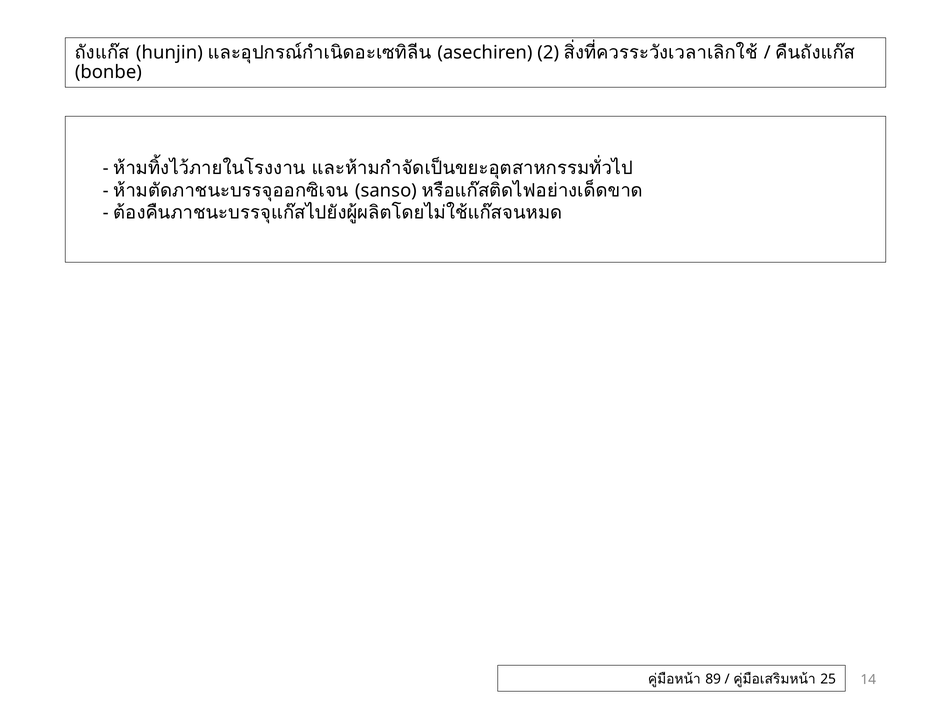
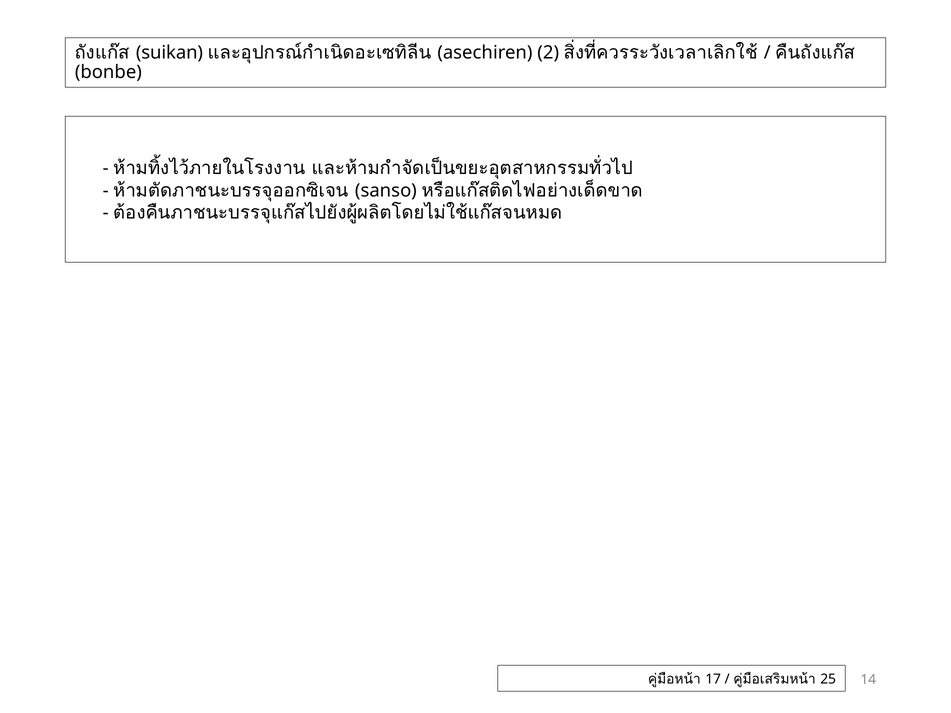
hunjin: hunjin -> suikan
89: 89 -> 17
